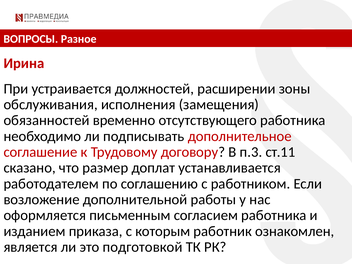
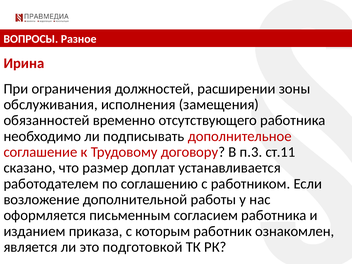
устраивается: устраивается -> ограничения
